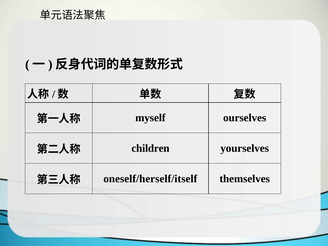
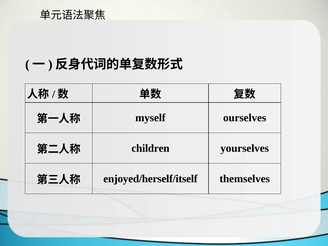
oneself/herself/itself: oneself/herself/itself -> enjoyed/herself/itself
